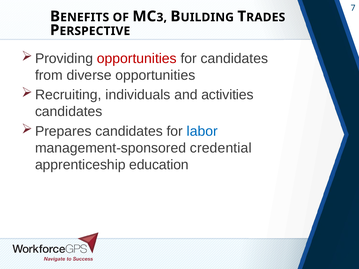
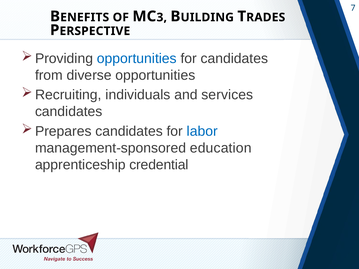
opportunities at (137, 59) colour: red -> blue
activities: activities -> services
credential: credential -> education
education: education -> credential
